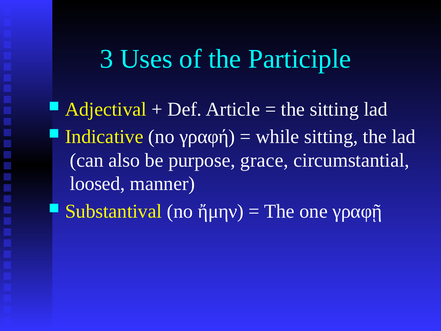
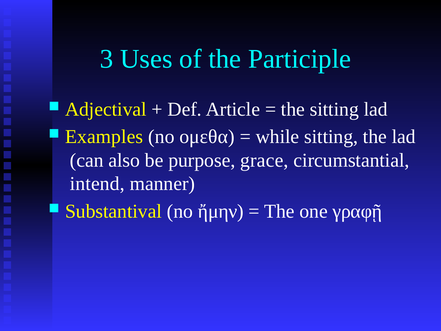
Indicative: Indicative -> Examples
γραφή: γραφή -> ομεθα
loosed: loosed -> intend
